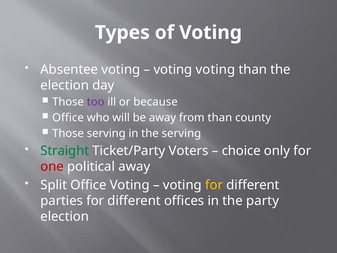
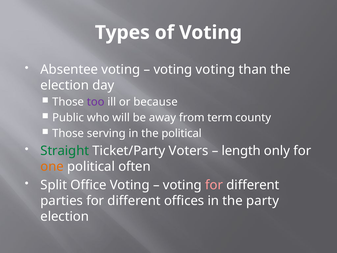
Office at (68, 118): Office -> Public
from than: than -> term
the serving: serving -> political
choice: choice -> length
one colour: red -> orange
political away: away -> often
for at (214, 185) colour: yellow -> pink
